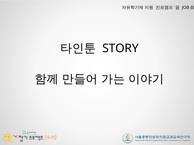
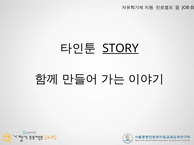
STORY underline: none -> present
